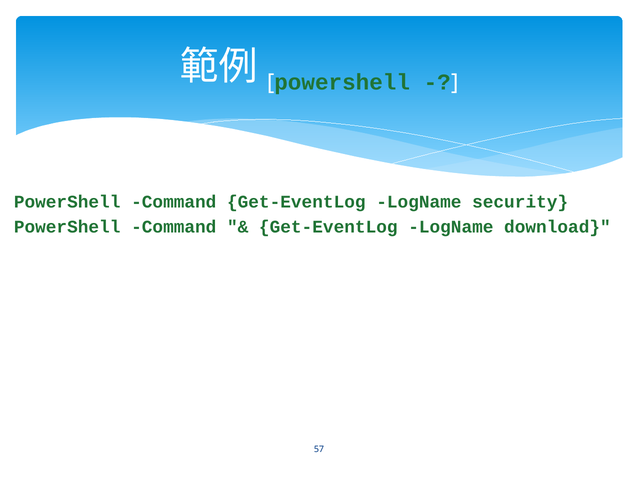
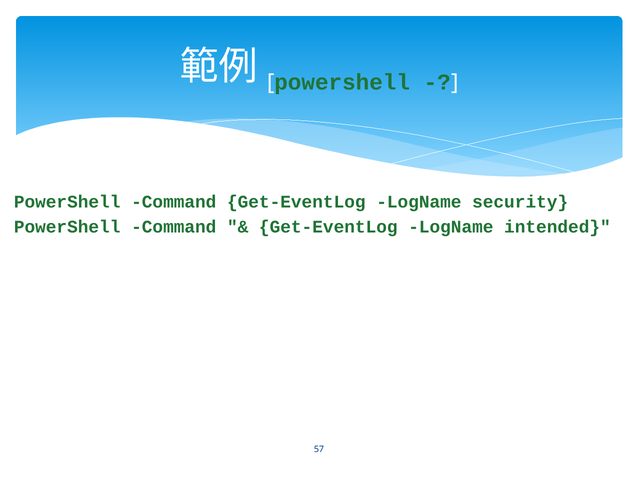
download: download -> intended
